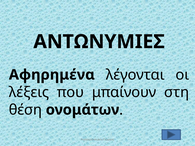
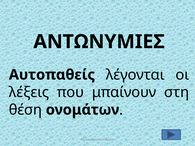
Αφηρημένα: Αφηρημένα -> Αυτοπαθείς
